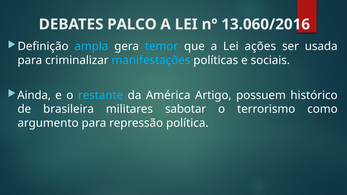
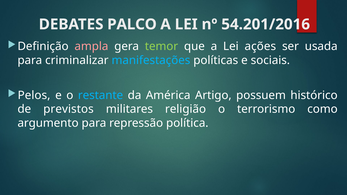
13.060/2016: 13.060/2016 -> 54.201/2016
ampla colour: light blue -> pink
temor colour: light blue -> light green
Ainda: Ainda -> Pelos
brasileira: brasileira -> previstos
sabotar: sabotar -> religião
